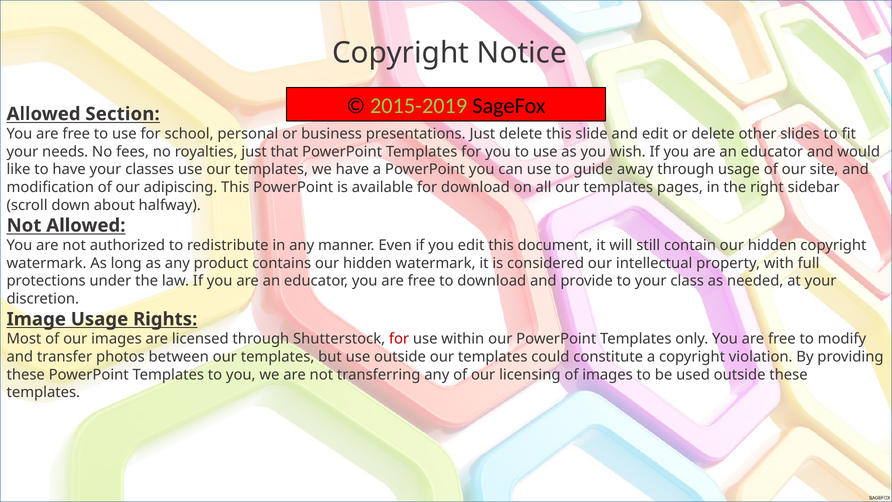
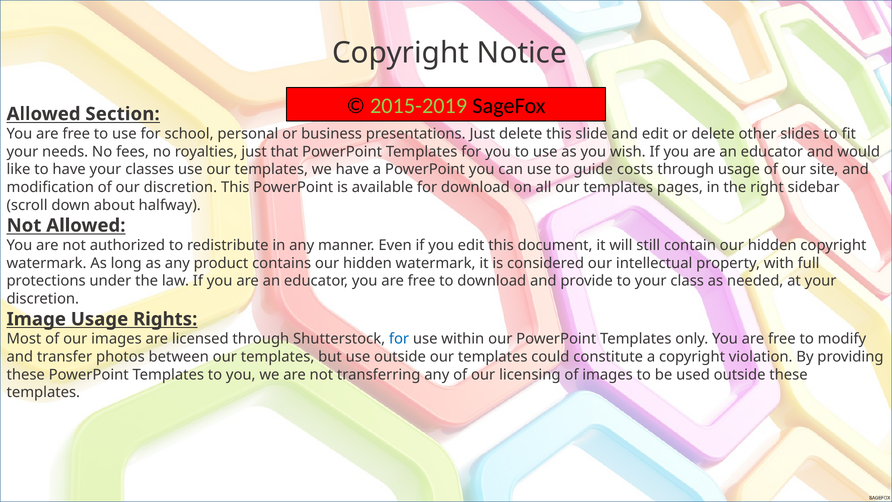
away: away -> costs
our adipiscing: adipiscing -> discretion
for at (399, 339) colour: red -> blue
